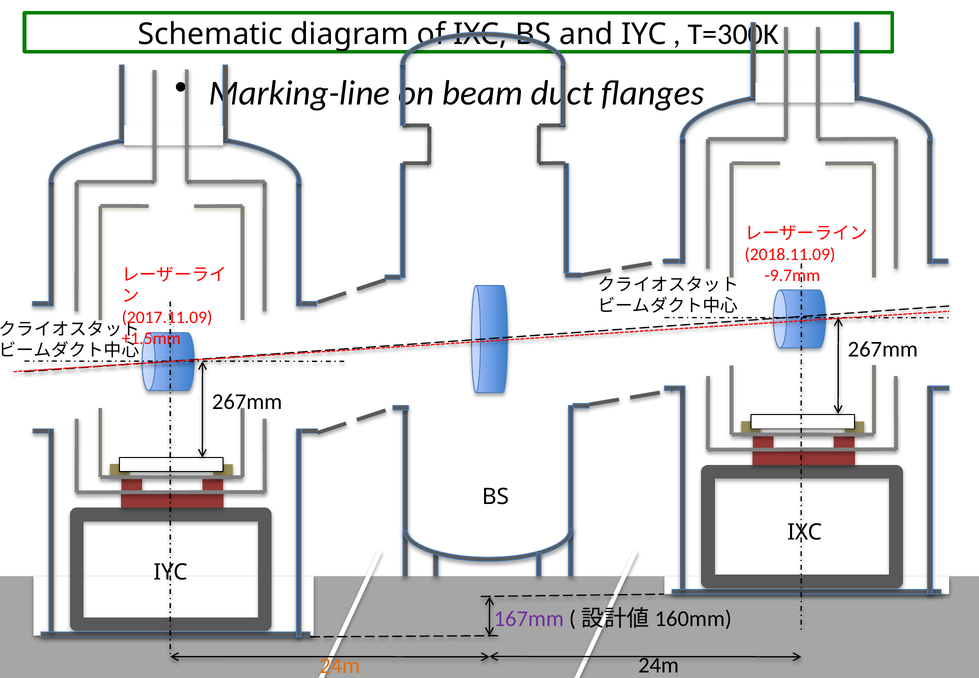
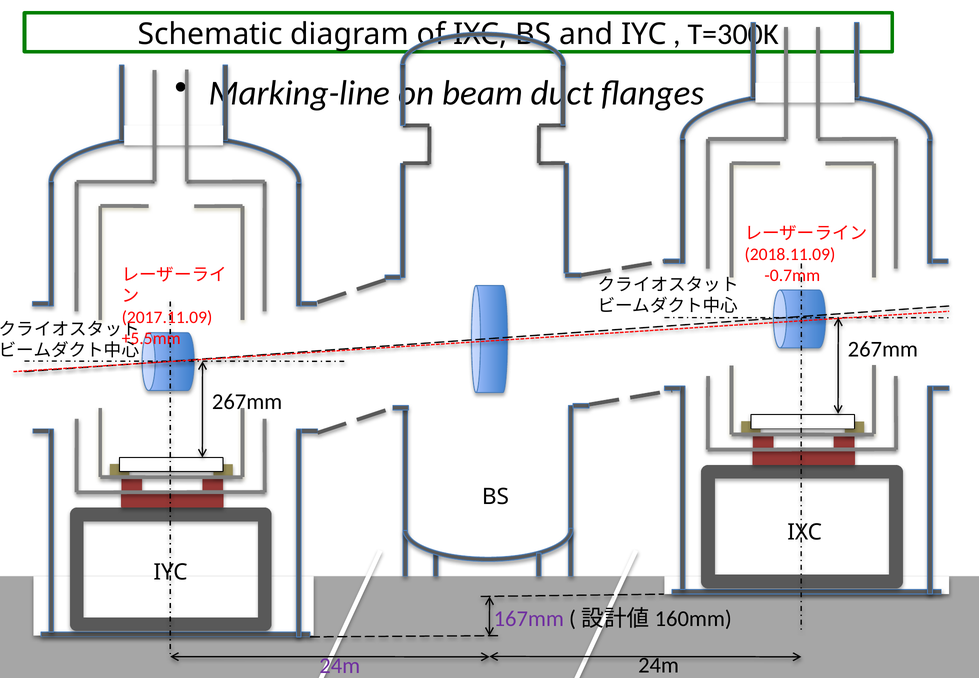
-9.7mm: -9.7mm -> -0.7mm
+1.5mm: +1.5mm -> +5.5mm
24m at (340, 665) colour: orange -> purple
